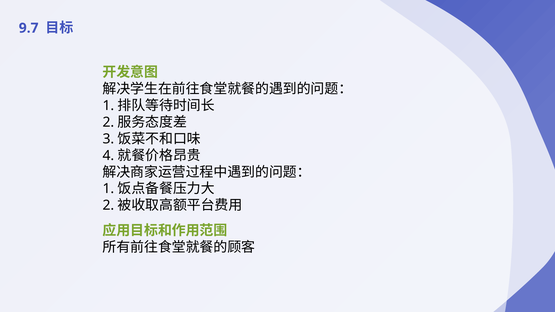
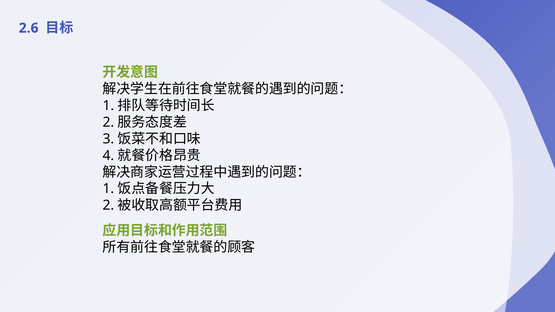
9.7: 9.7 -> 2.6
